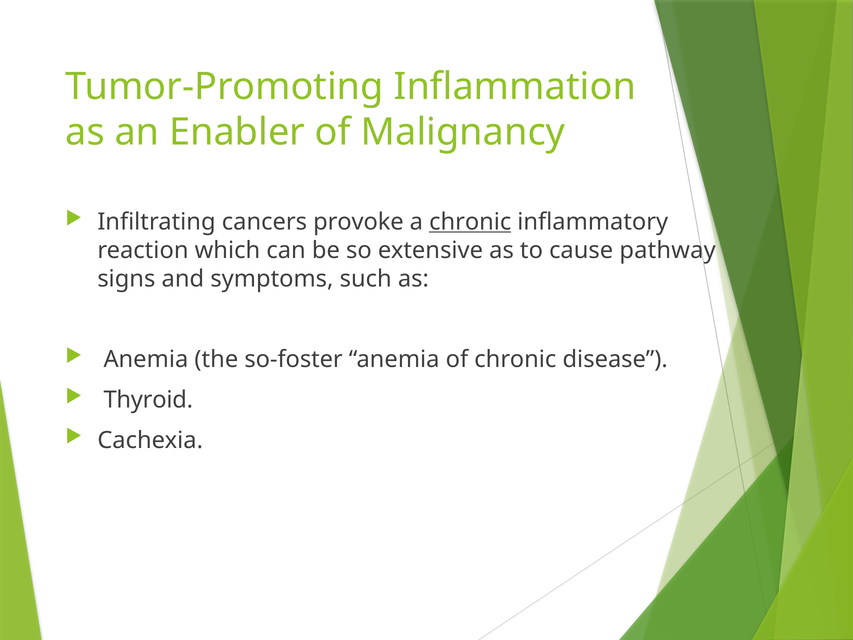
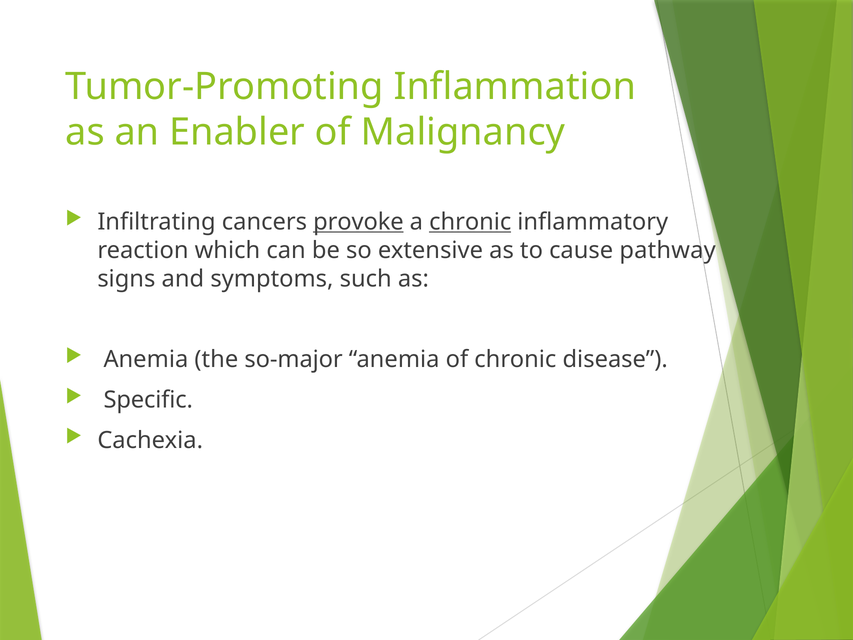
provoke underline: none -> present
so-foster: so-foster -> so-major
Thyroid: Thyroid -> Specific
